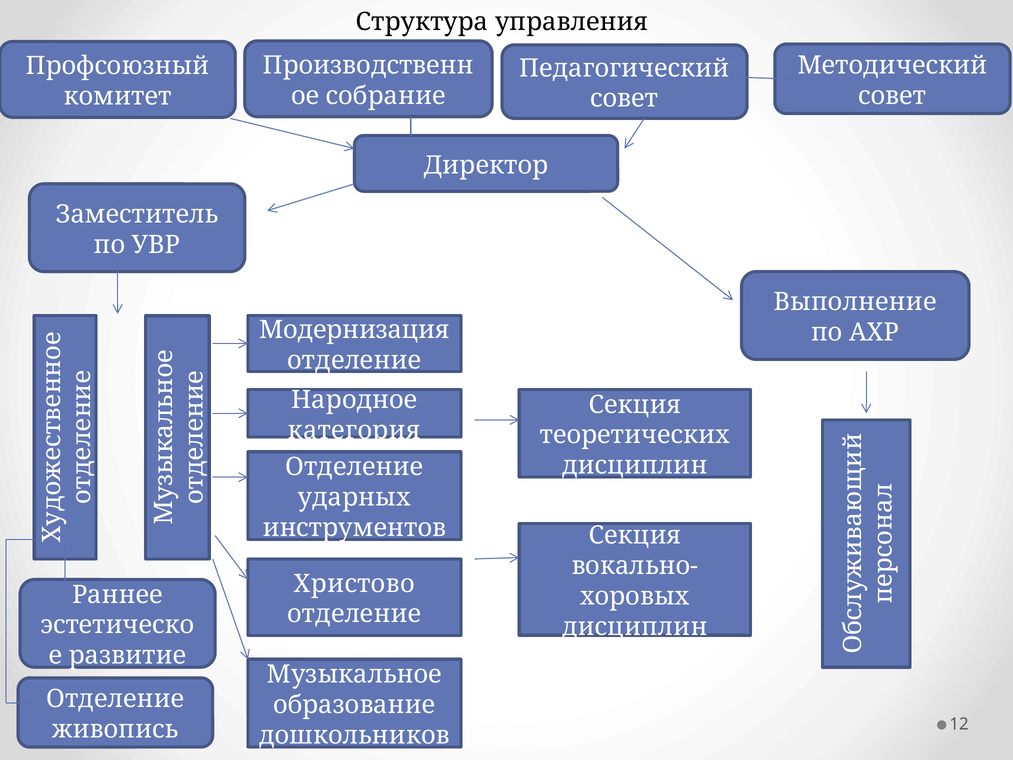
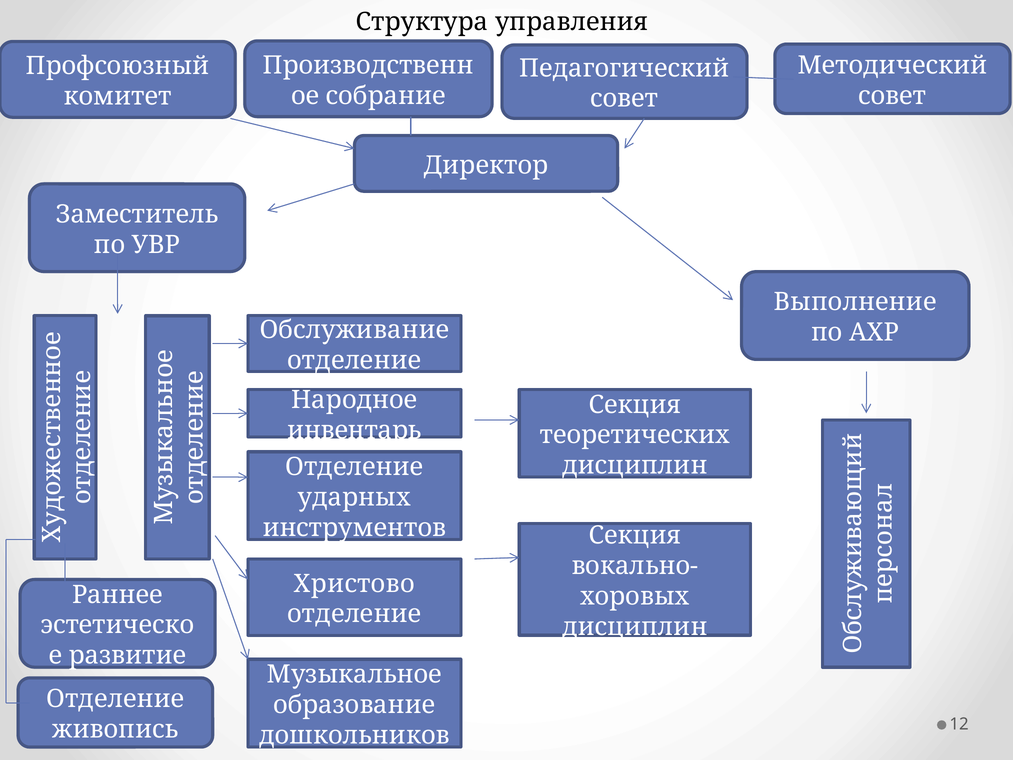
Модернизация: Модернизация -> Обслуживание
категория: категория -> инвентарь
